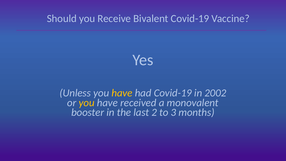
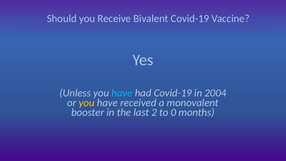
have at (122, 93) colour: yellow -> light blue
2002: 2002 -> 2004
3: 3 -> 0
